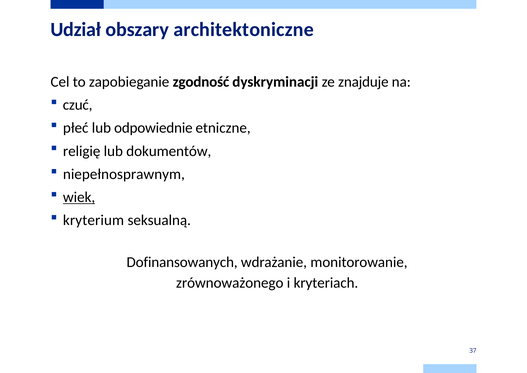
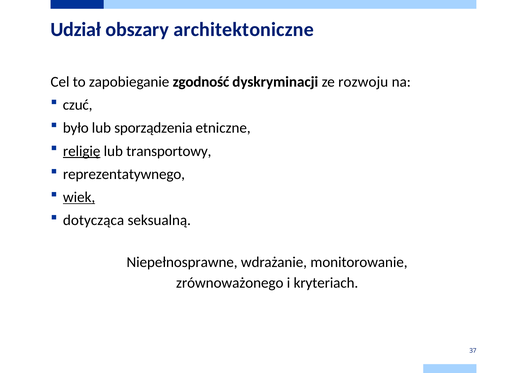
znajduje: znajduje -> rozwoju
płeć: płeć -> było
odpowiednie: odpowiednie -> sporządzenia
religię underline: none -> present
dokumentów: dokumentów -> transportowy
niepełnosprawnym: niepełnosprawnym -> reprezentatywnego
kryterium: kryterium -> dotycząca
Dofinansowanych: Dofinansowanych -> Niepełnosprawne
